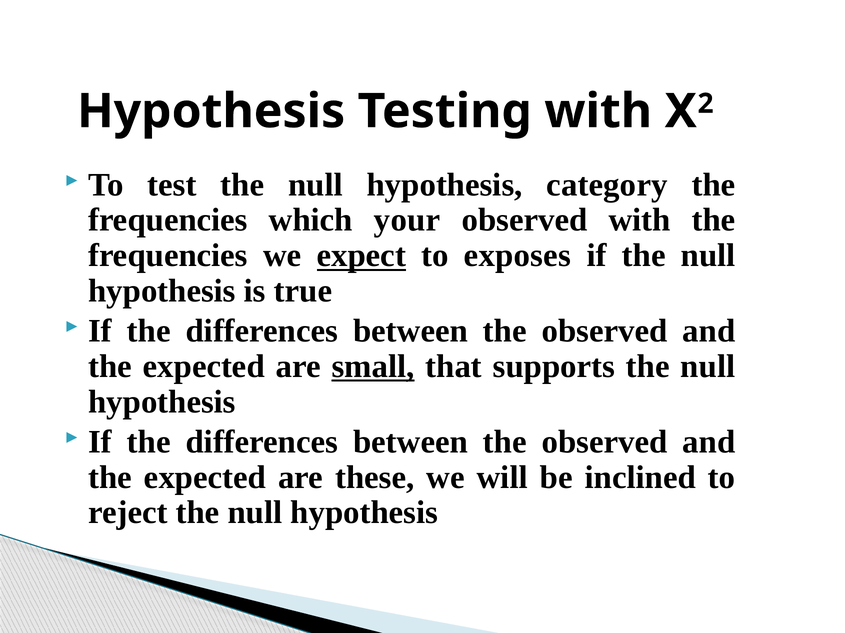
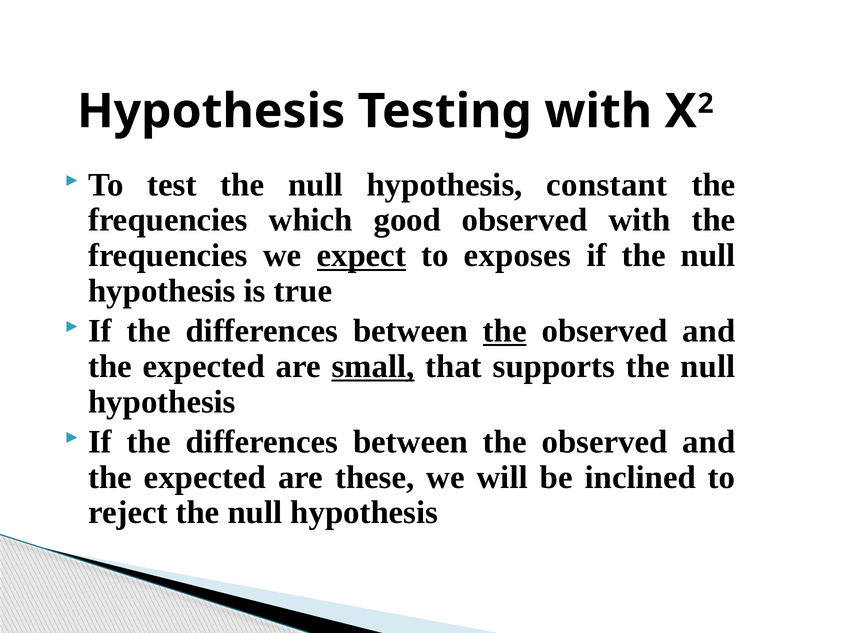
category: category -> constant
your: your -> good
the at (505, 331) underline: none -> present
